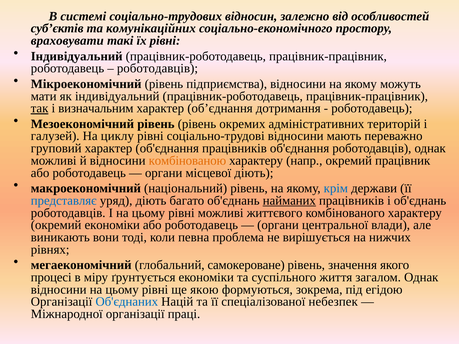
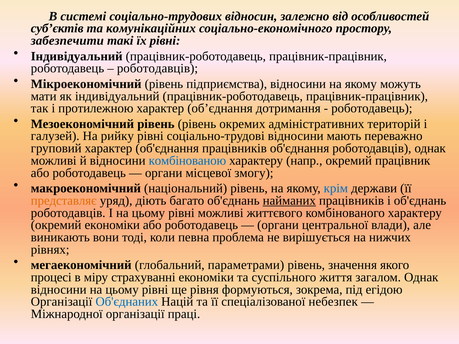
враховувати: враховувати -> забезпечити
так underline: present -> none
визначальним: визначальним -> протилежною
циклу: циклу -> рийку
комбінованою colour: orange -> blue
місцевої діють: діють -> змогу
представляє colour: blue -> orange
самокероване: самокероване -> параметрами
ґрунтується: ґрунтується -> страхуванні
якою: якою -> рівня
